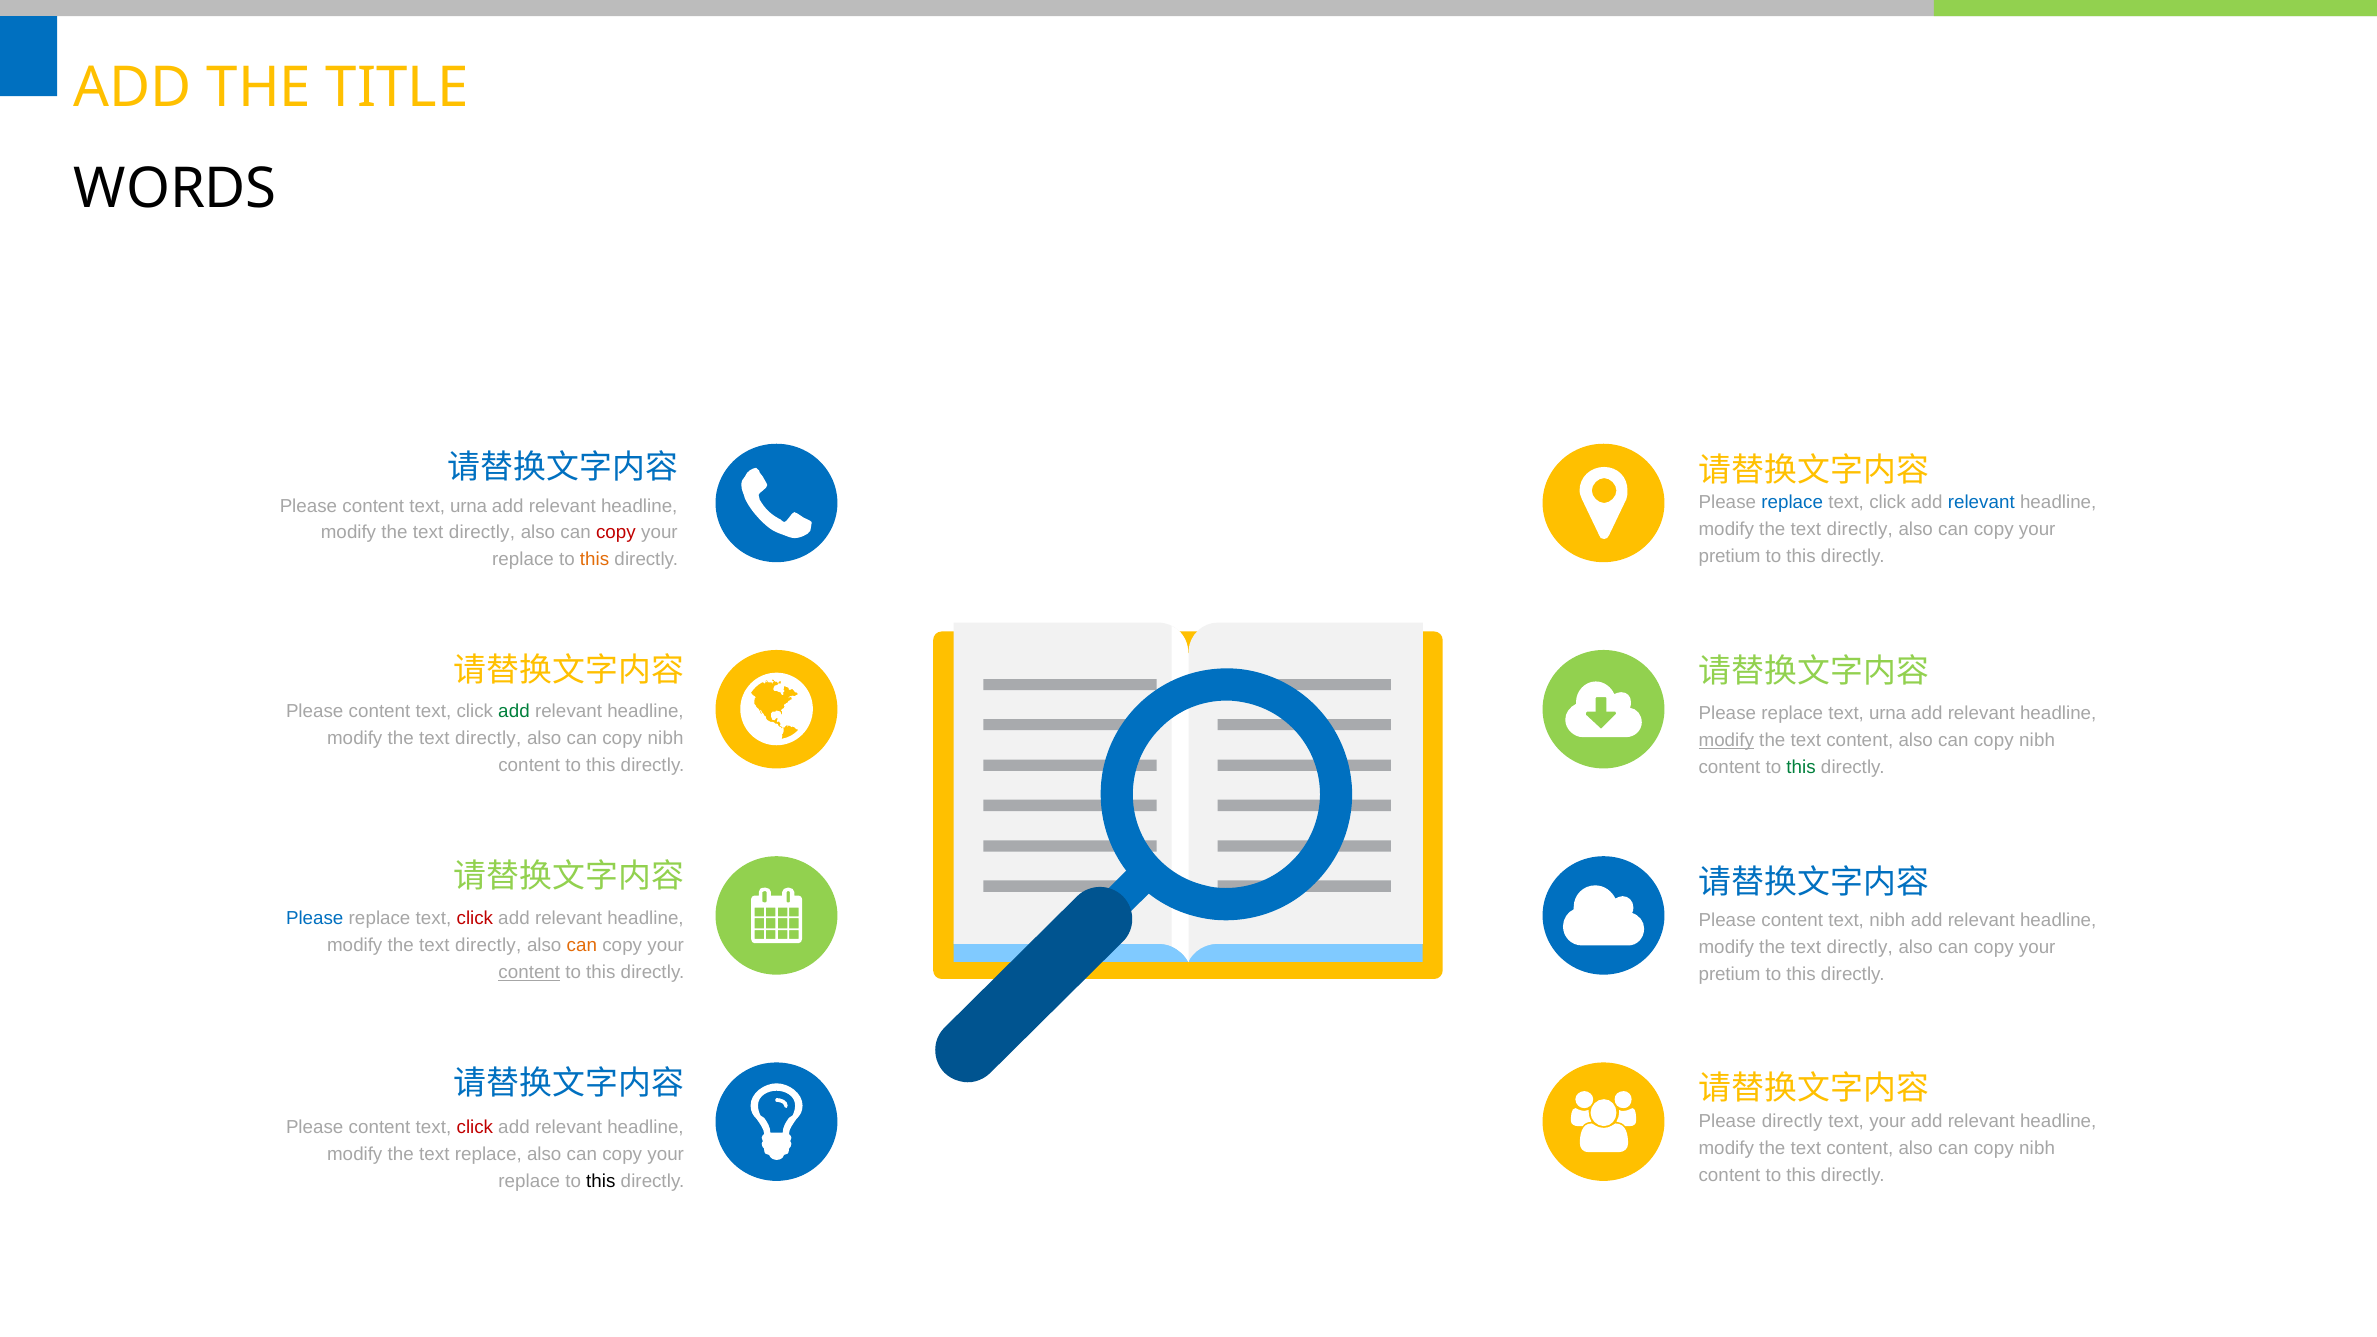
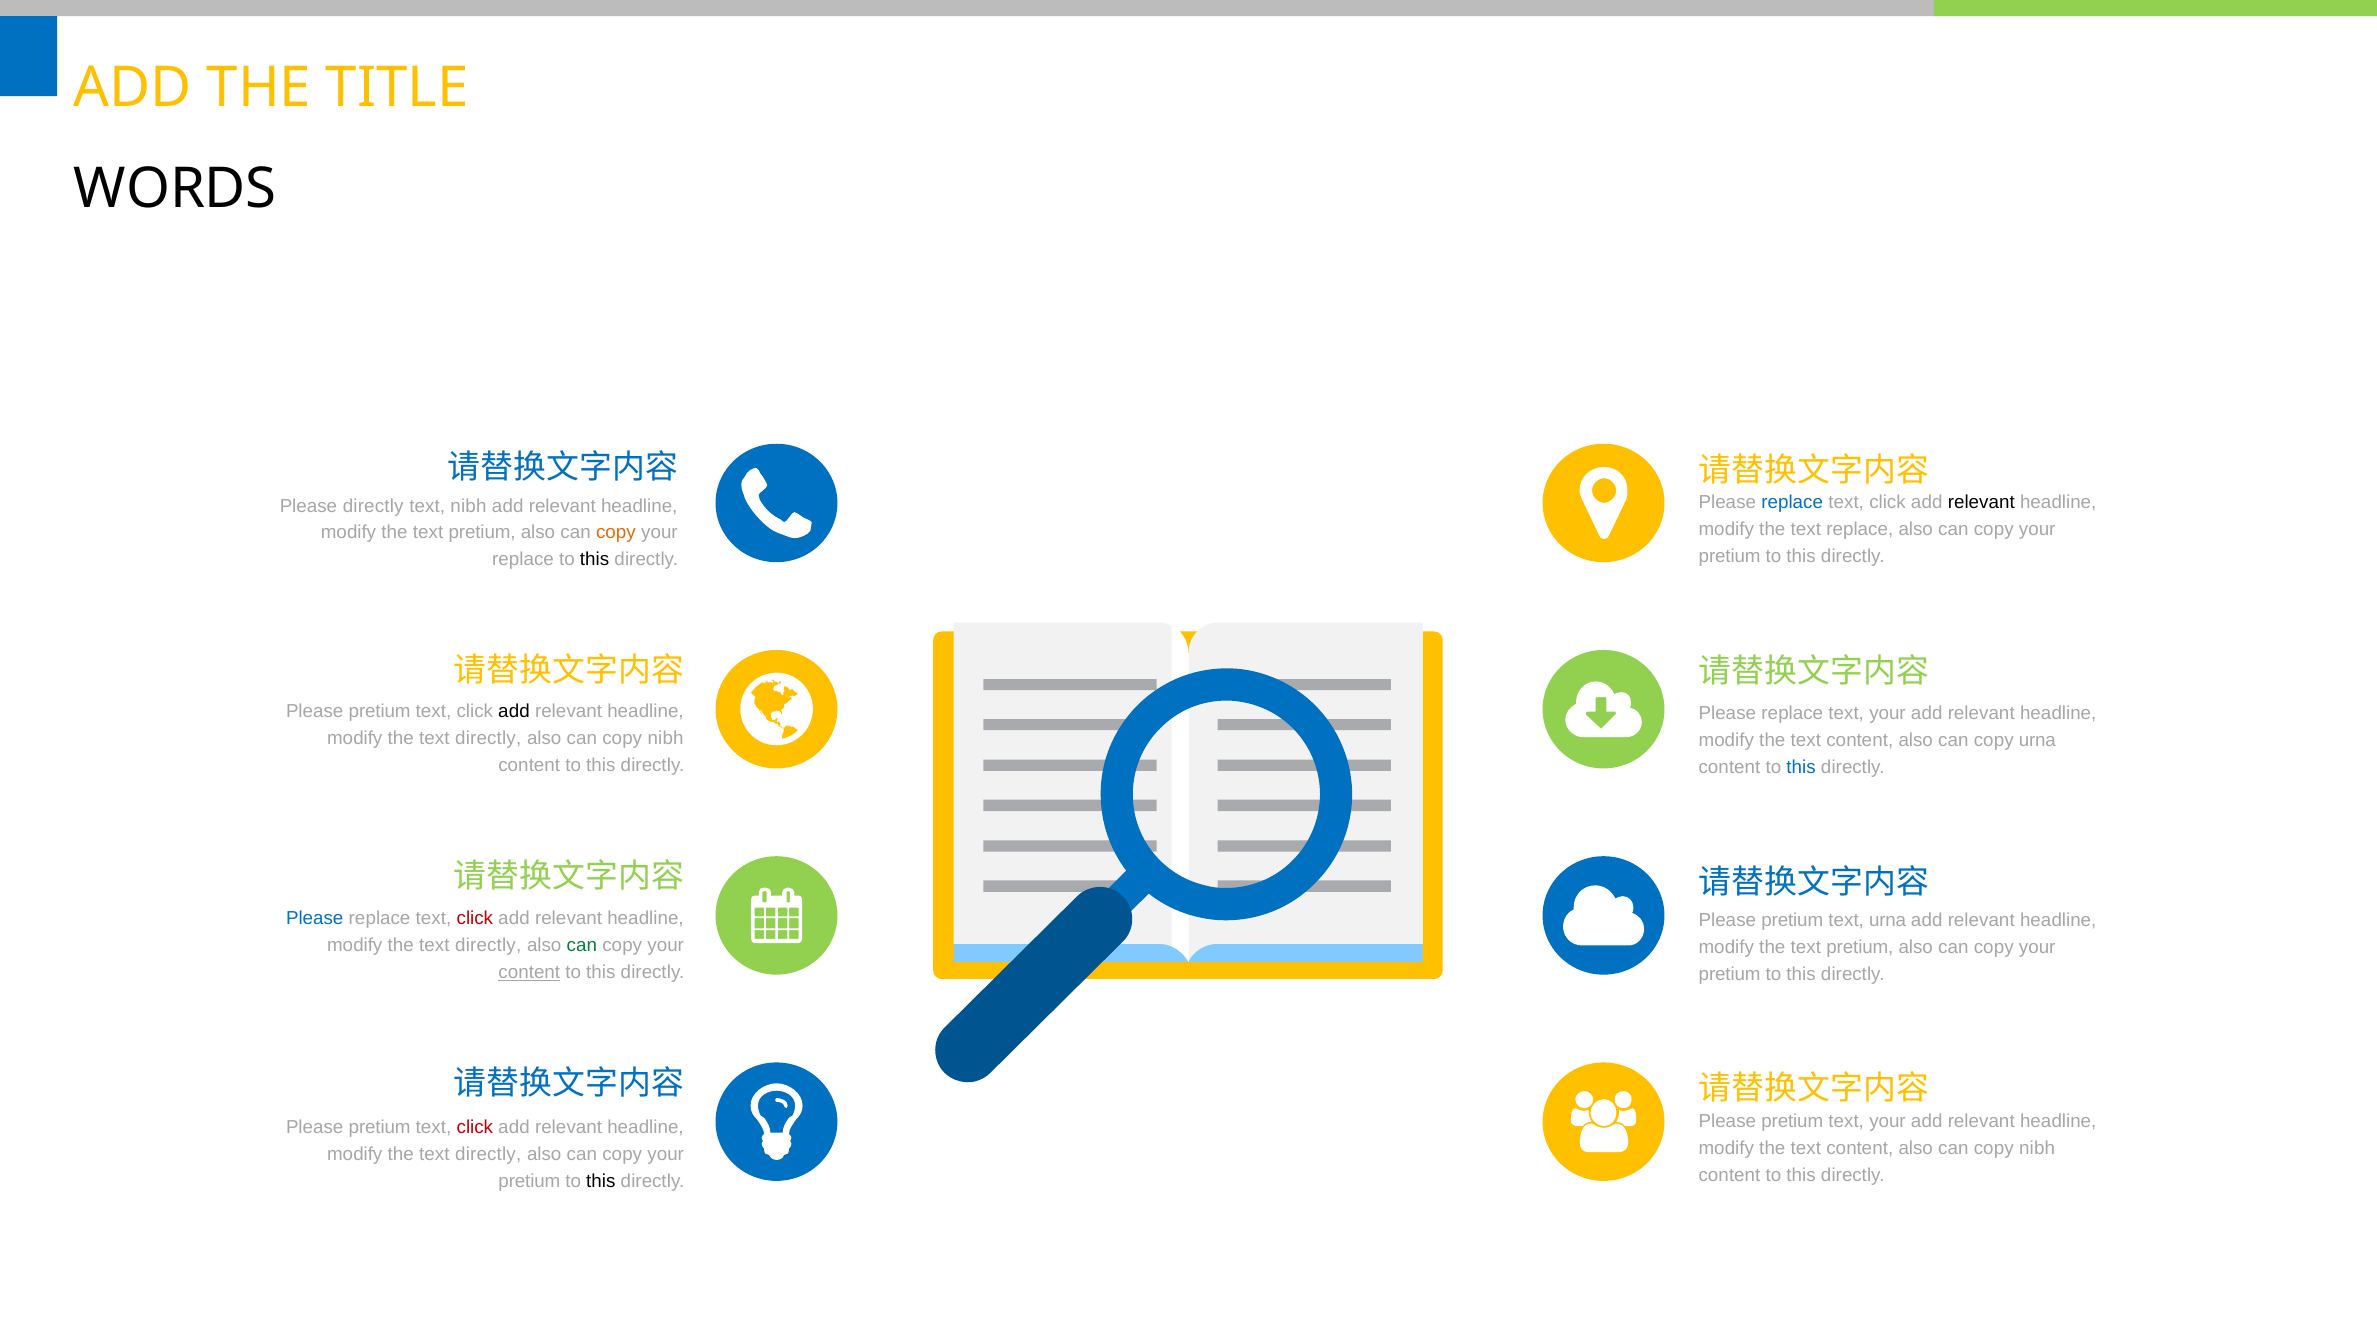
relevant at (1981, 503) colour: blue -> black
content at (373, 506): content -> directly
urna at (469, 506): urna -> nibh
directly at (1860, 530): directly -> replace
directly at (482, 533): directly -> pretium
copy at (616, 533) colour: red -> orange
this at (595, 560) colour: orange -> black
content at (380, 711): content -> pretium
add at (514, 711) colour: green -> black
replace text urna: urna -> your
modify at (1726, 741) underline: present -> none
nibh at (2037, 741): nibh -> urna
this at (1801, 768) colour: green -> blue
content at (1792, 920): content -> pretium
text nibh: nibh -> urna
can at (582, 945) colour: orange -> green
directly at (1860, 947): directly -> pretium
directly at (1792, 1121): directly -> pretium
content at (380, 1127): content -> pretium
replace at (488, 1154): replace -> directly
replace at (529, 1181): replace -> pretium
